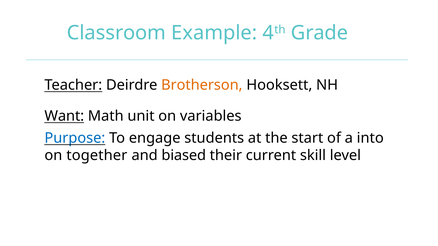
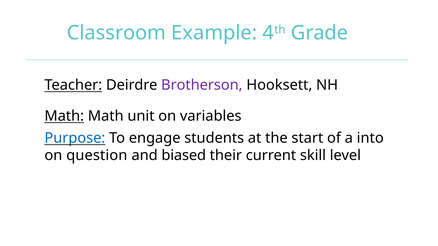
Brotherson colour: orange -> purple
Want at (64, 116): Want -> Math
together: together -> question
